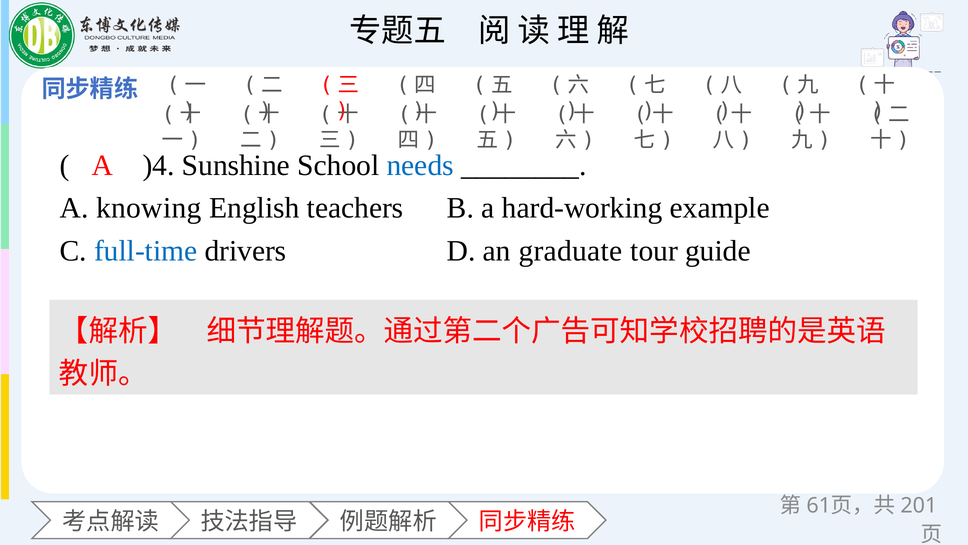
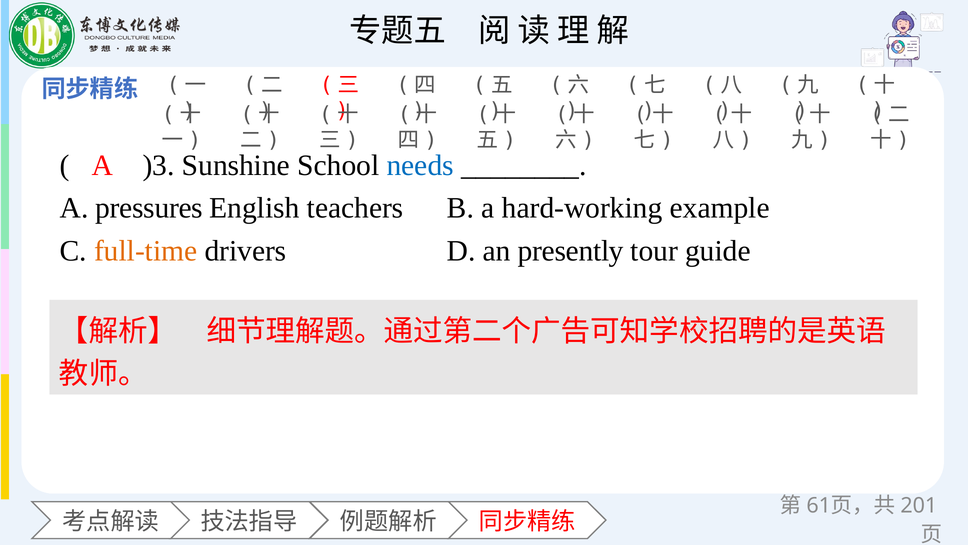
)4: )4 -> )3
knowing: knowing -> pressures
full-time colour: blue -> orange
graduate: graduate -> presently
